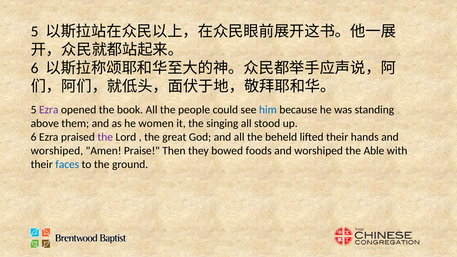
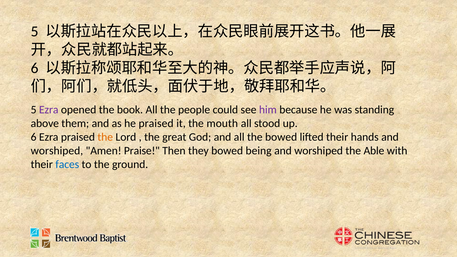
him colour: blue -> purple
he women: women -> praised
singing: singing -> mouth
the at (105, 137) colour: purple -> orange
the beheld: beheld -> bowed
foods: foods -> being
